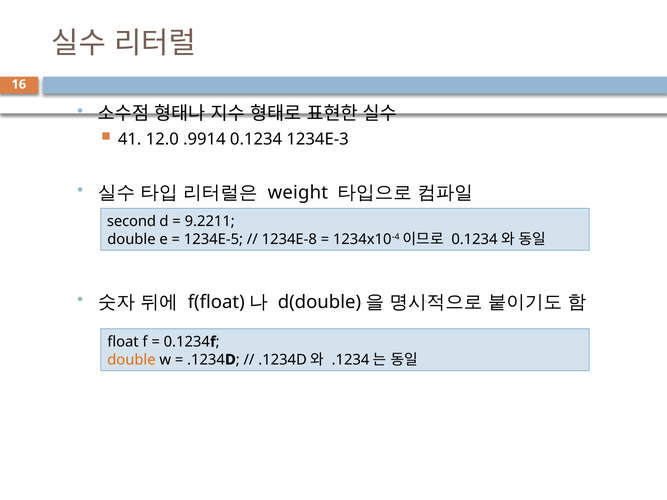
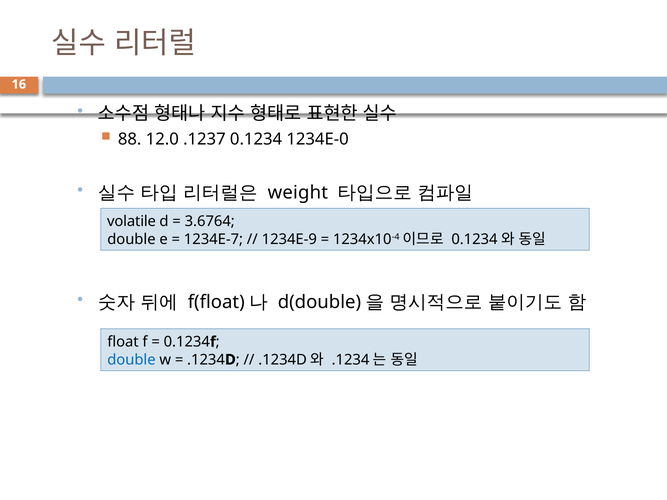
41: 41 -> 88
.9914: .9914 -> .1237
1234E-3: 1234E-3 -> 1234E-0
second: second -> volatile
9.2211: 9.2211 -> 3.6764
1234E-5: 1234E-5 -> 1234E-7
1234E-8: 1234E-8 -> 1234E-9
double at (131, 360) colour: orange -> blue
